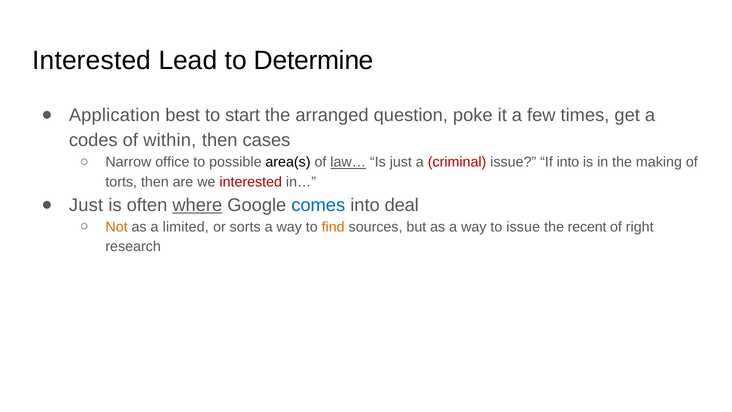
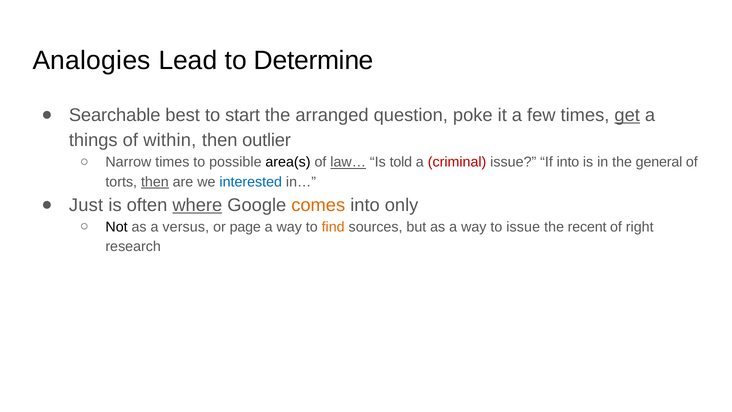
Interested at (92, 61): Interested -> Analogies
Application: Application -> Searchable
get underline: none -> present
codes: codes -> things
cases: cases -> outlier
Narrow office: office -> times
Is just: just -> told
making: making -> general
then at (155, 182) underline: none -> present
interested at (251, 182) colour: red -> blue
comes colour: blue -> orange
deal: deal -> only
Not colour: orange -> black
limited: limited -> versus
sorts: sorts -> page
